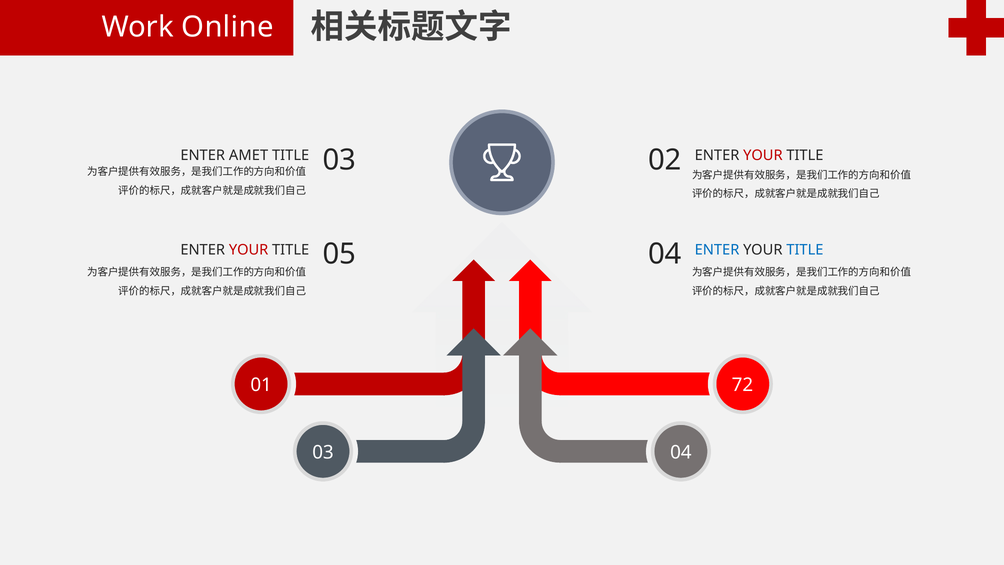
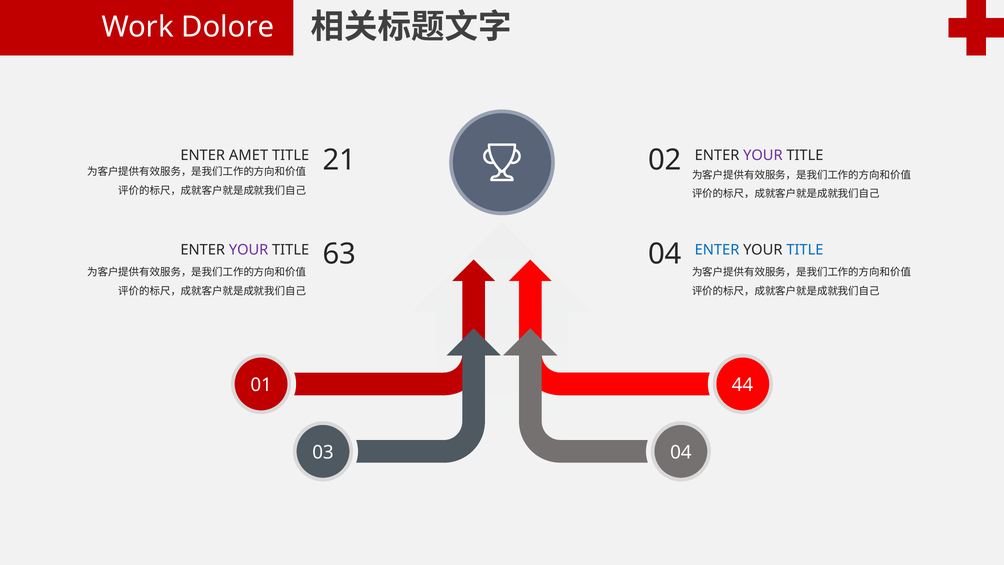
Online: Online -> Dolore
TITLE 03: 03 -> 21
YOUR at (763, 156) colour: red -> purple
YOUR at (249, 250) colour: red -> purple
05: 05 -> 63
72: 72 -> 44
